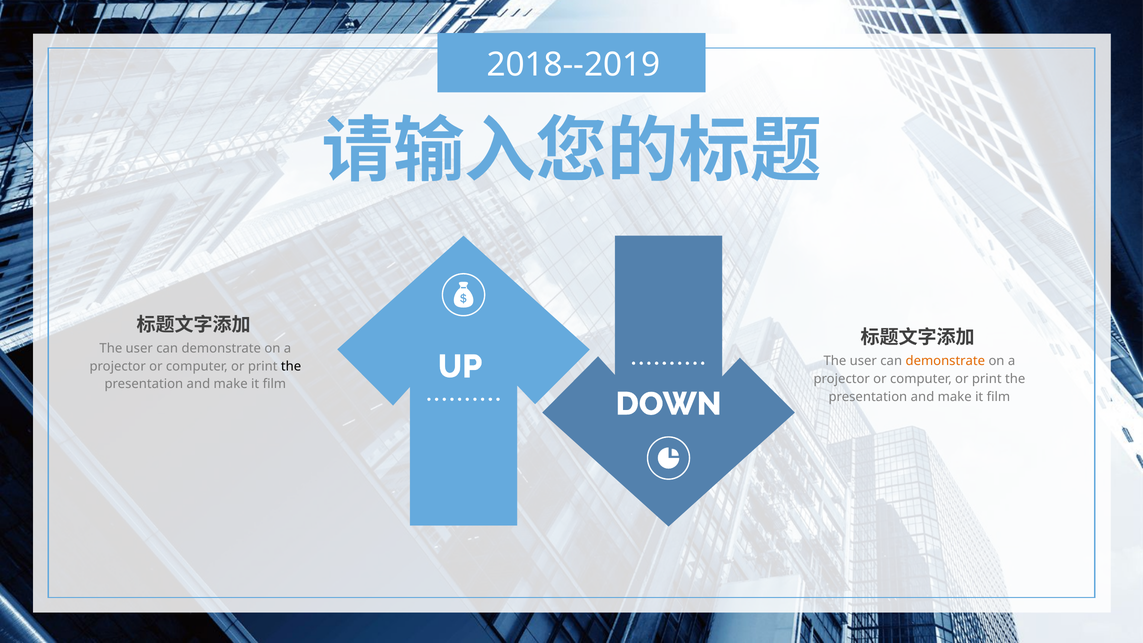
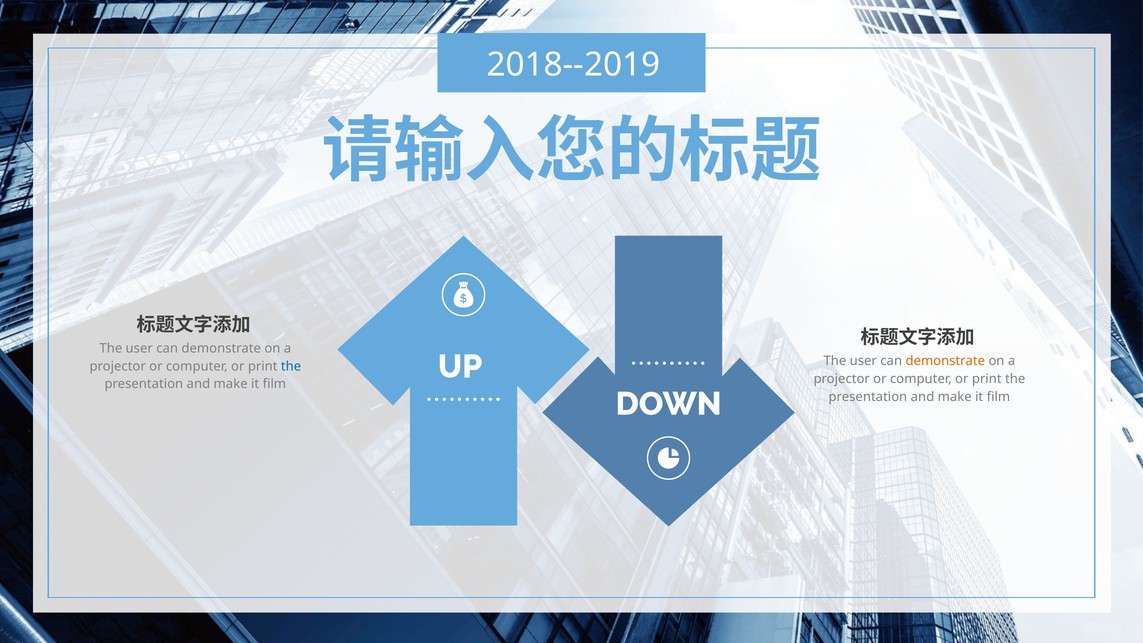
the at (291, 366) colour: black -> blue
